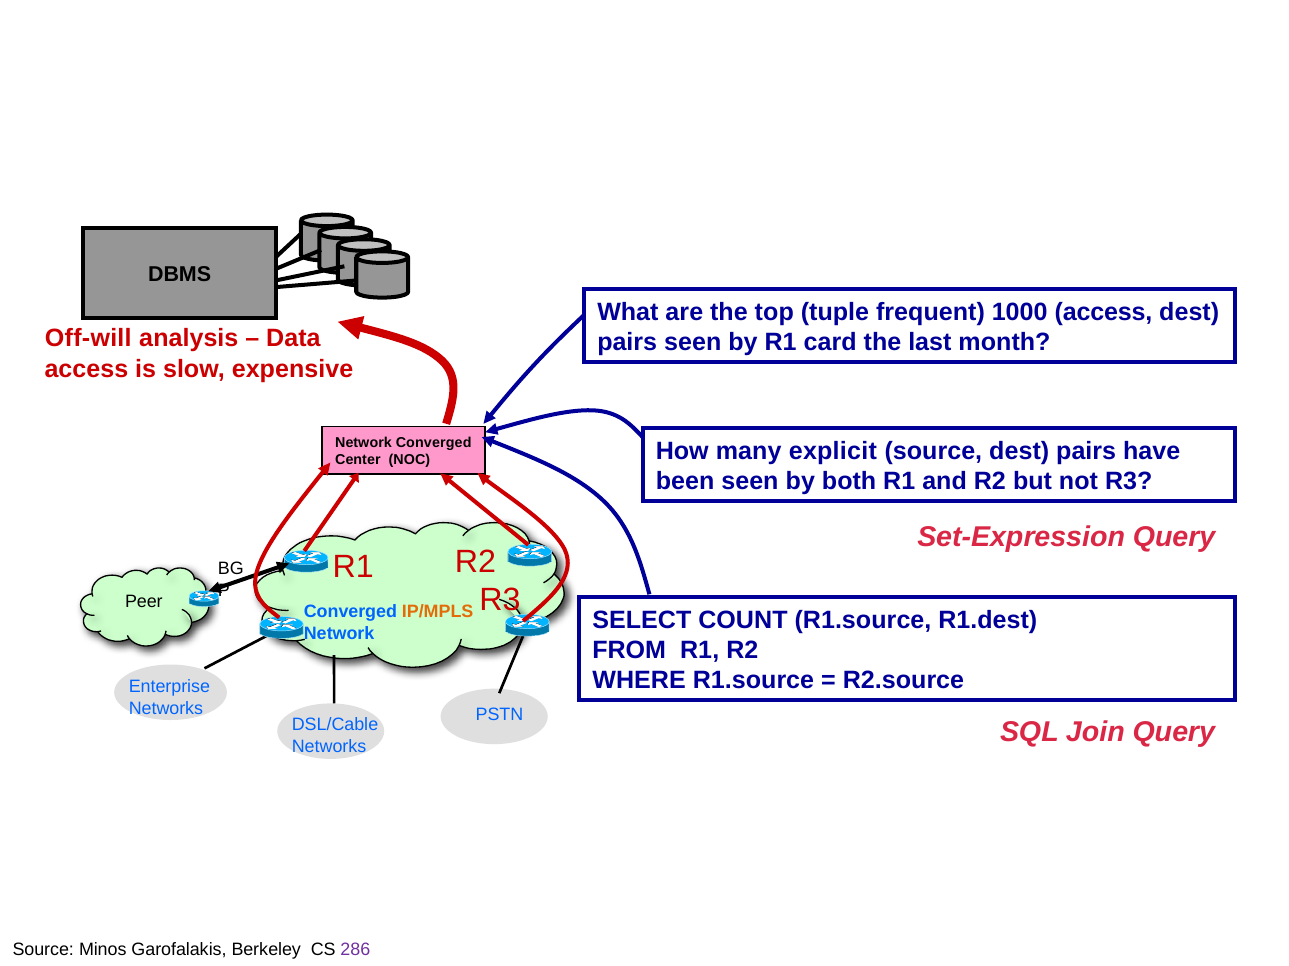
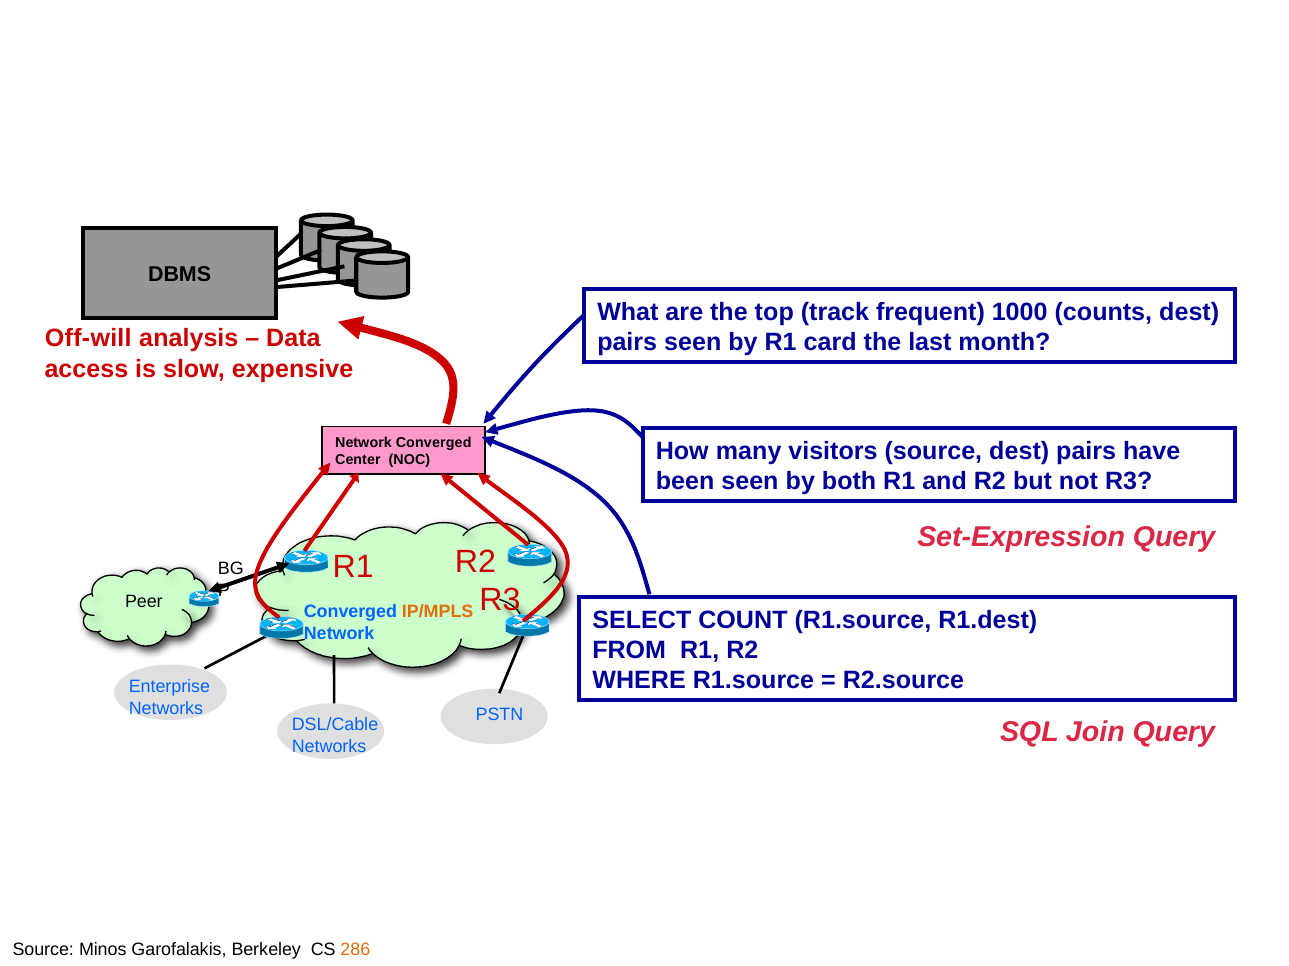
tuple: tuple -> track
1000 access: access -> counts
explicit: explicit -> visitors
286 colour: purple -> orange
